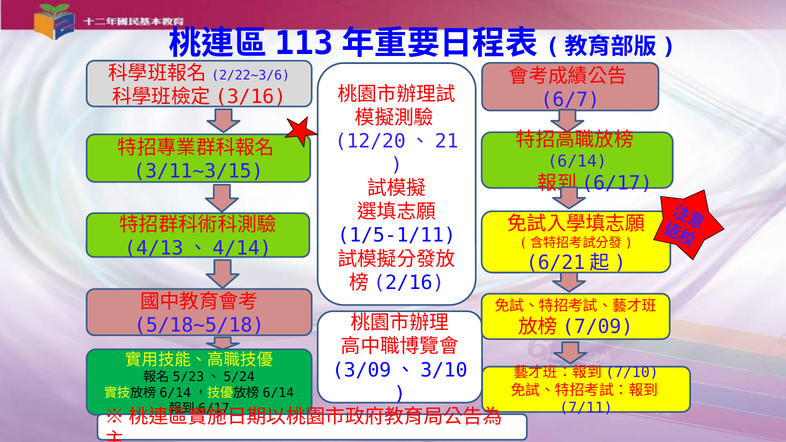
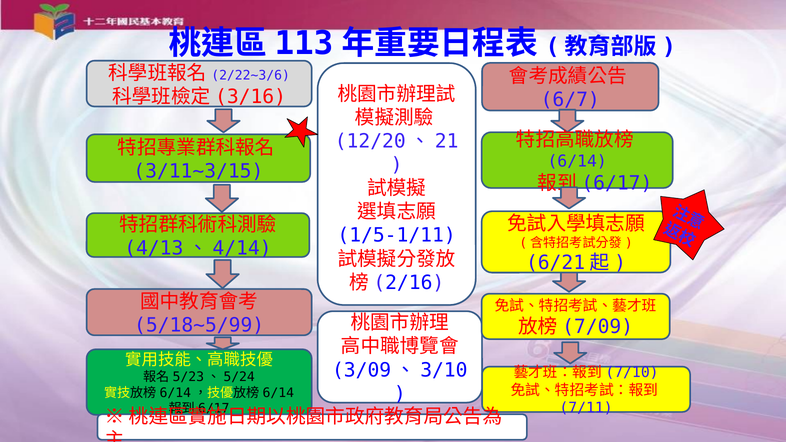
5/18~5/18: 5/18~5/18 -> 5/18~5/99
